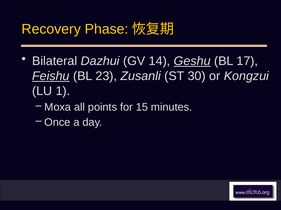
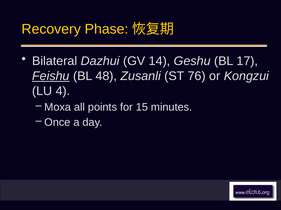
Geshu underline: present -> none
23: 23 -> 48
30: 30 -> 76
1: 1 -> 4
